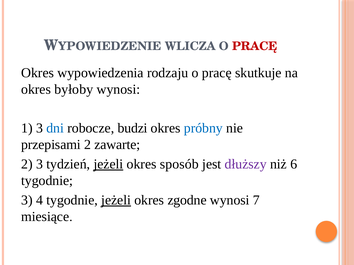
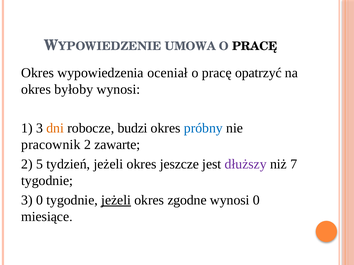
WLICZA: WLICZA -> UMOWA
PRACĘ at (255, 46) colour: red -> black
rodzaju: rodzaju -> oceniał
skutkuje: skutkuje -> opatrzyć
dni colour: blue -> orange
przepisami: przepisami -> pracownik
2 3: 3 -> 5
jeżeli at (108, 164) underline: present -> none
sposób: sposób -> jeszcze
6: 6 -> 7
3 4: 4 -> 0
wynosi 7: 7 -> 0
